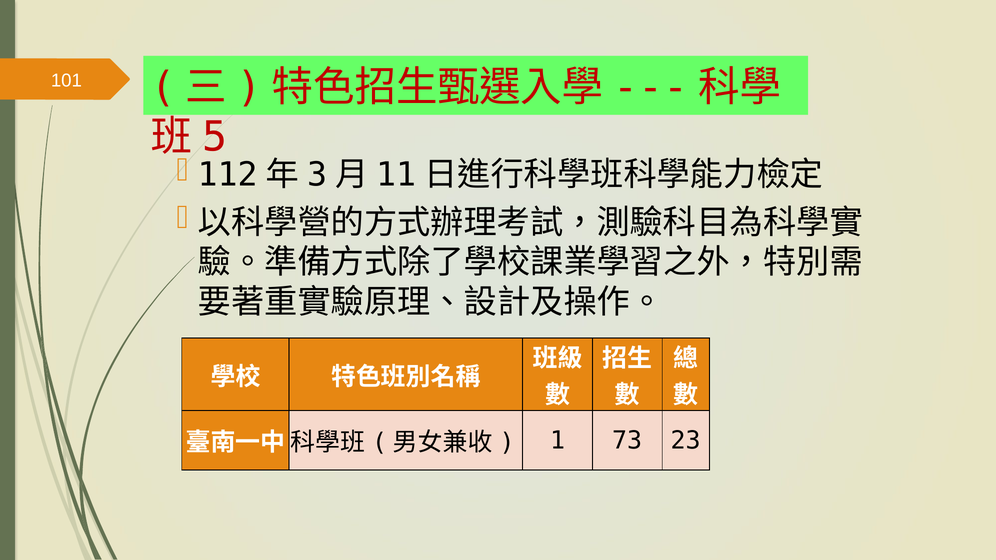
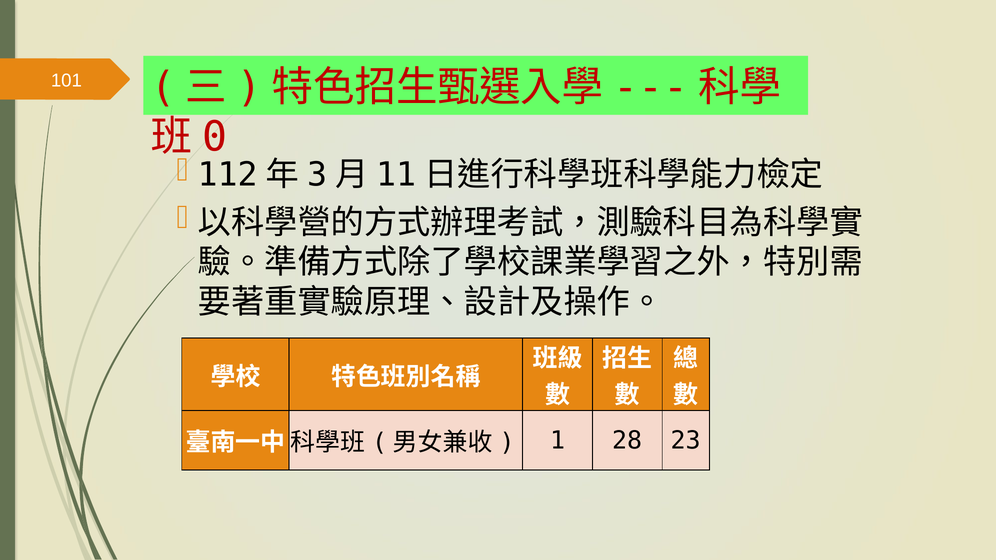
5: 5 -> 0
73: 73 -> 28
